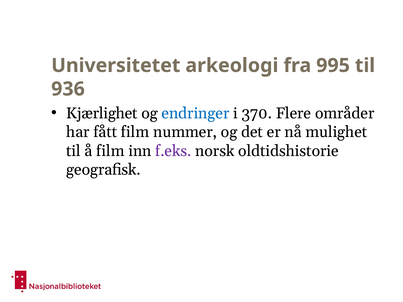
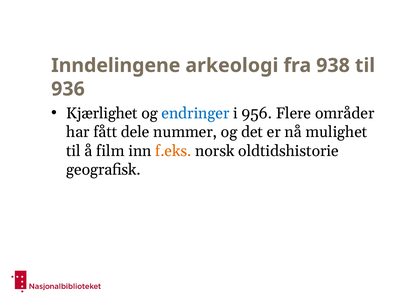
Universitetet: Universitetet -> Inndelingene
995: 995 -> 938
370: 370 -> 956
fått film: film -> dele
f.eks colour: purple -> orange
